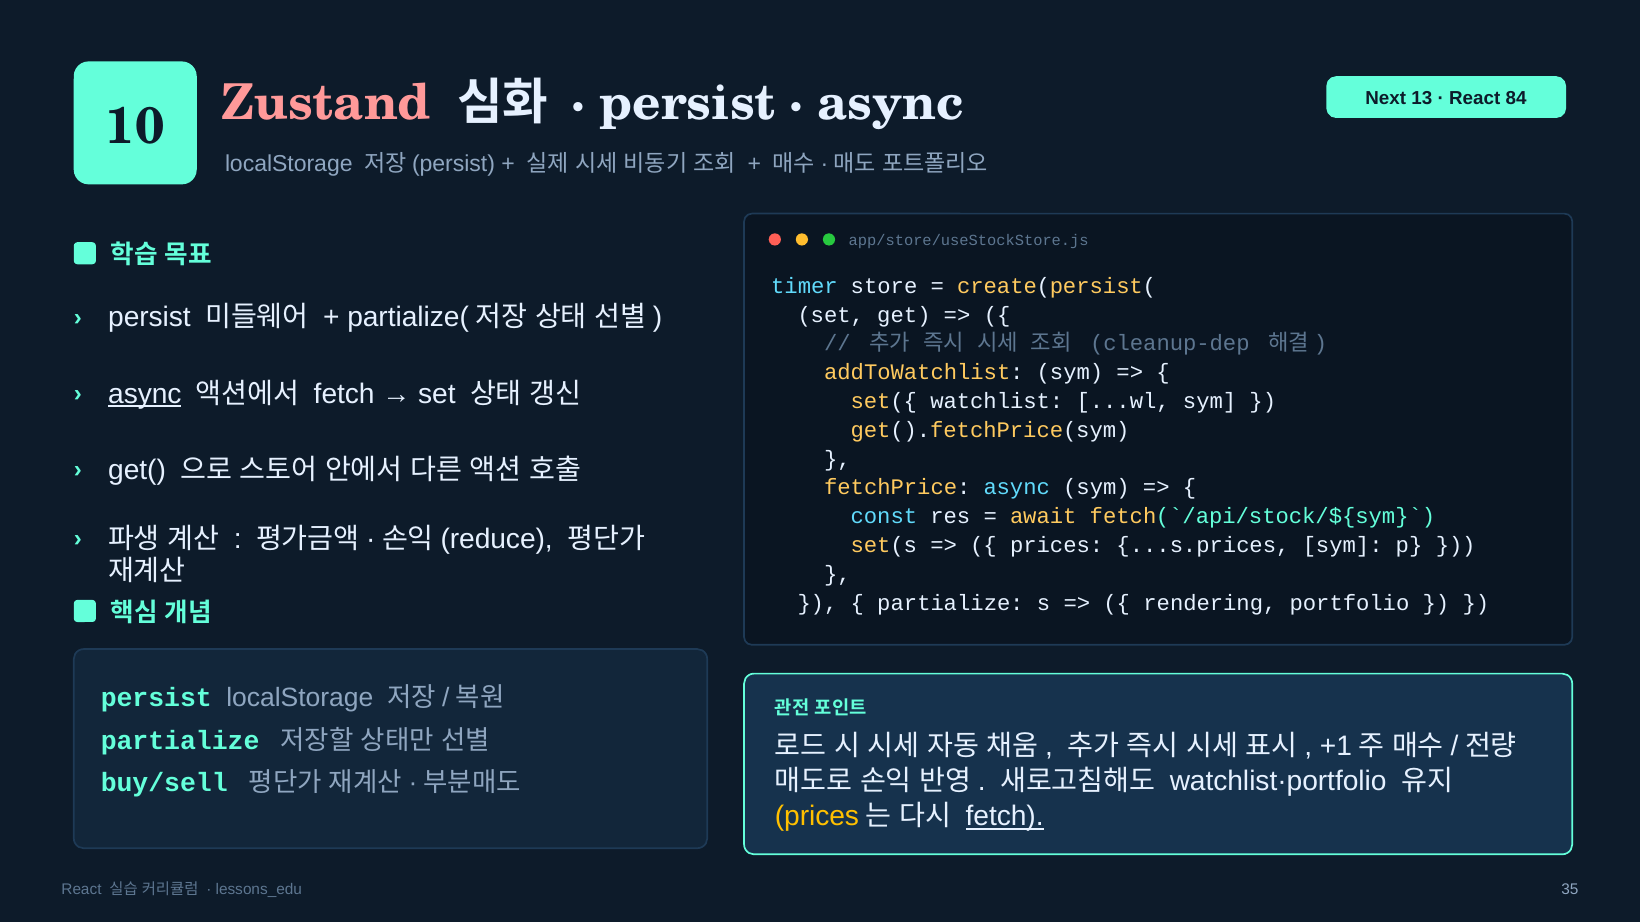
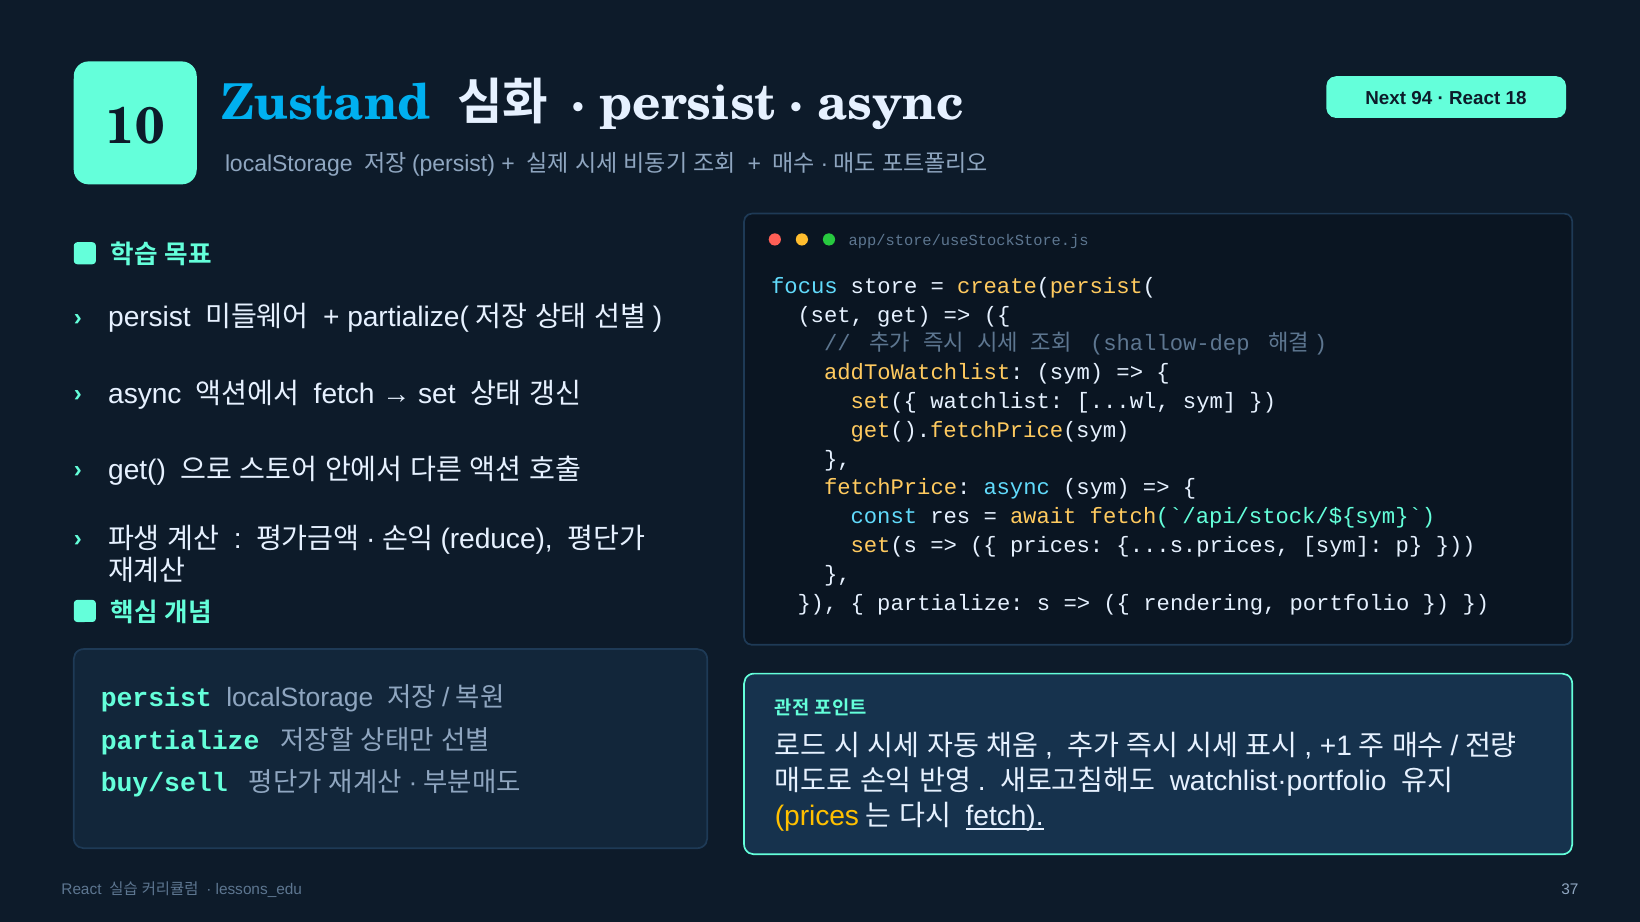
13: 13 -> 94
84: 84 -> 18
Zustand colour: pink -> light blue
timer: timer -> focus
cleanup-dep: cleanup-dep -> shallow-dep
async at (145, 394) underline: present -> none
35: 35 -> 37
